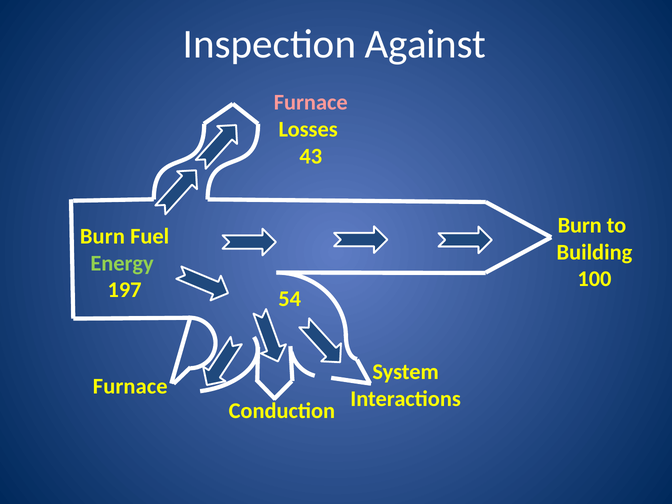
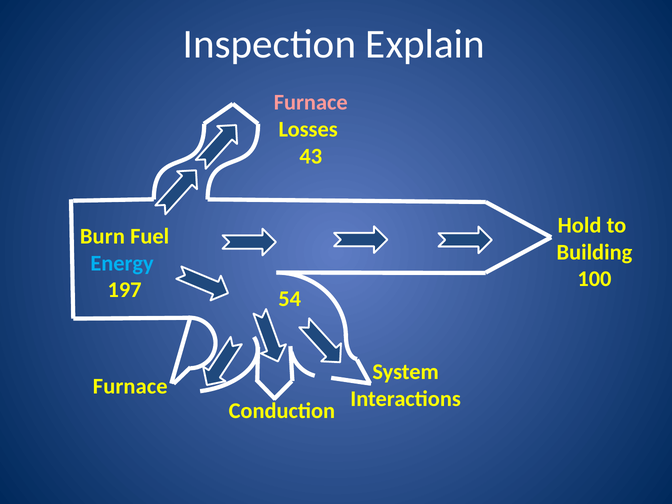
Against: Against -> Explain
Burn at (580, 225): Burn -> Hold
Energy colour: light green -> light blue
